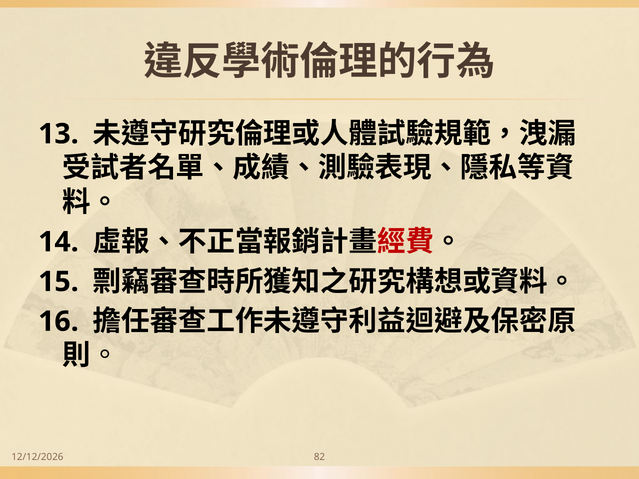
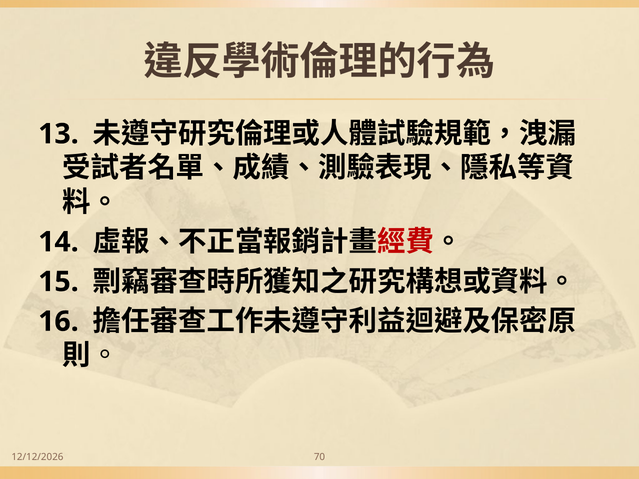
82: 82 -> 70
